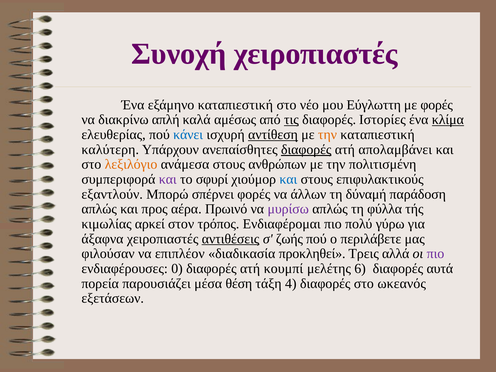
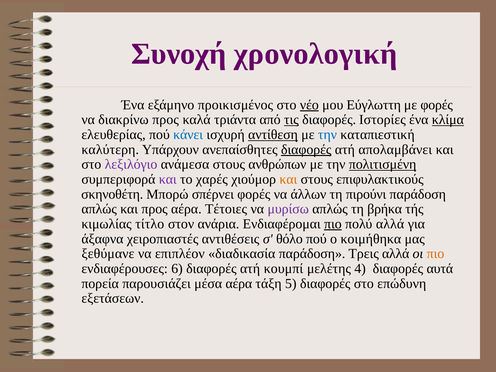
Συνοχή χειροπιαστές: χειροπιαστές -> χρονολογική
εξάμηνο καταπιεστική: καταπιεστική -> προικισμένος
νέο underline: none -> present
διακρίνω απλή: απλή -> προς
αμέσως: αμέσως -> τριάντα
την at (327, 135) colour: orange -> blue
λεξιλόγιο colour: orange -> purple
πολιτισμένη underline: none -> present
σφυρί: σφυρί -> χαρές
και at (288, 179) colour: blue -> orange
εξαντλούν: εξαντλούν -> σκηνοθέτη
δύναμή: δύναμή -> πιρούνι
Πρωινό: Πρωινό -> Τέτοιες
φύλλα: φύλλα -> βρήκα
αρκεί: αρκεί -> τίτλο
τρόπος: τρόπος -> ανάρια
πιο at (333, 224) underline: none -> present
πολύ γύρω: γύρω -> αλλά
αντιθέσεις underline: present -> none
ζωής: ζωής -> θόλο
περιλάβετε: περιλάβετε -> κοιμήθηκα
φιλούσαν: φιλούσαν -> ξεθύμανε
διαδικασία προκληθεί: προκληθεί -> παράδοση
πιο at (436, 254) colour: purple -> orange
0: 0 -> 6
6: 6 -> 4
μέσα θέση: θέση -> αέρα
4: 4 -> 5
ωκεανός: ωκεανός -> επώδυνη
